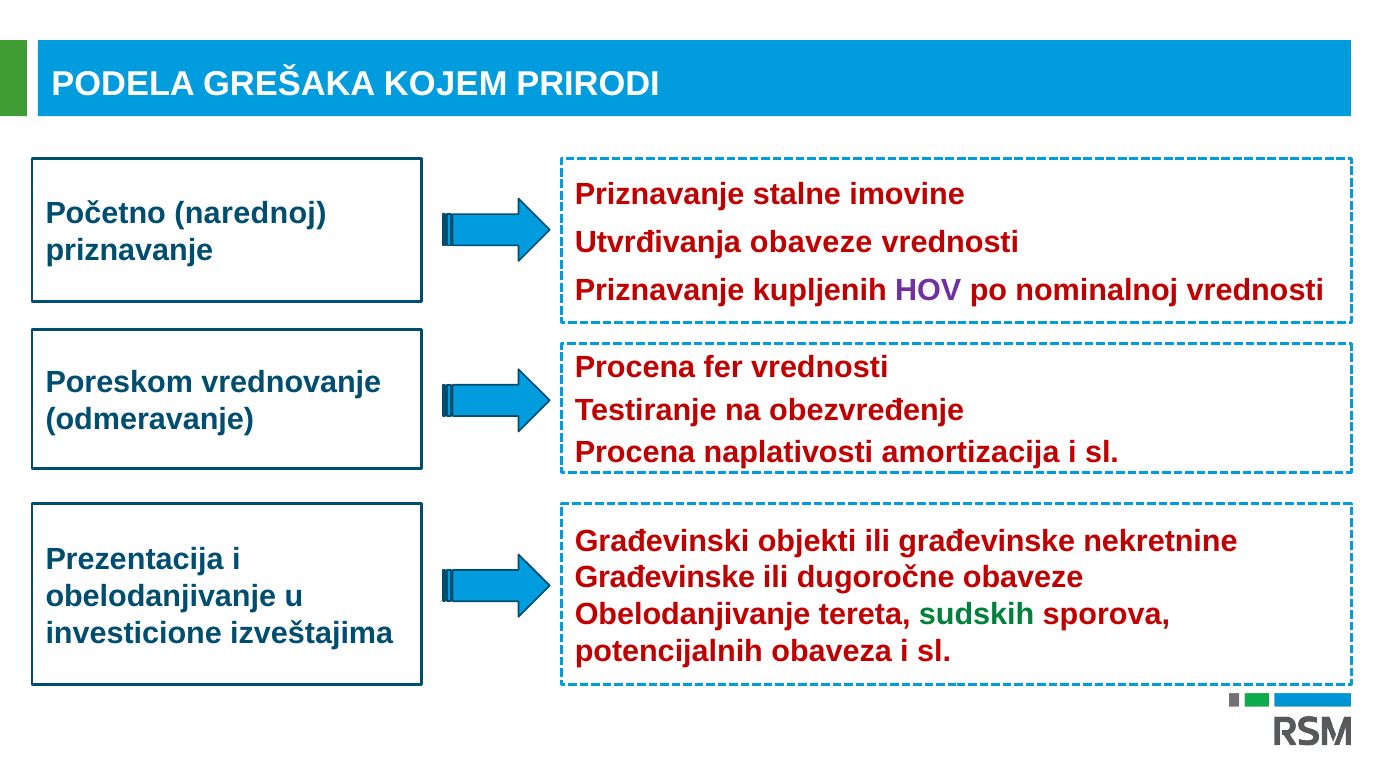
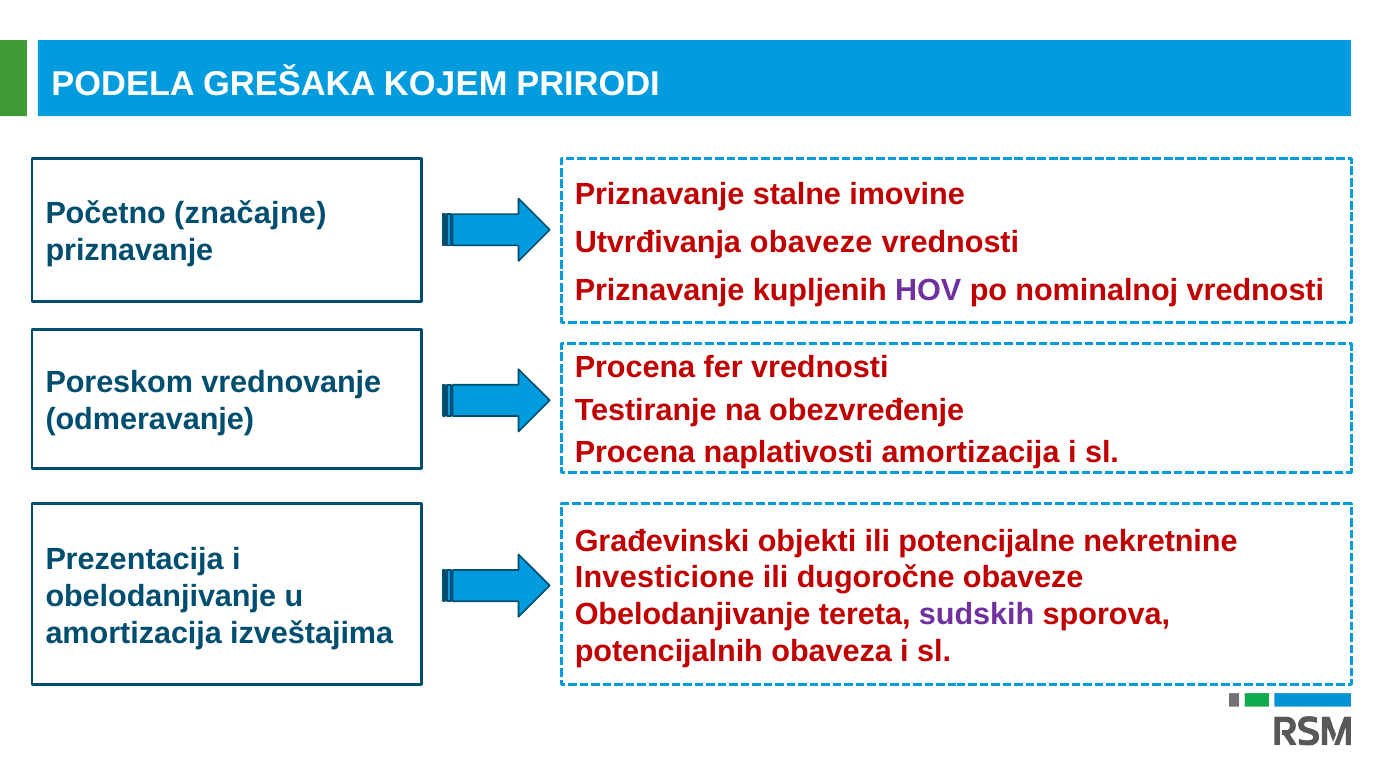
narednoj: narednoj -> značajne
ili građevinske: građevinske -> potencijalne
Građevinske at (665, 578): Građevinske -> Investicione
sudskih colour: green -> purple
investicione at (134, 633): investicione -> amortizacija
